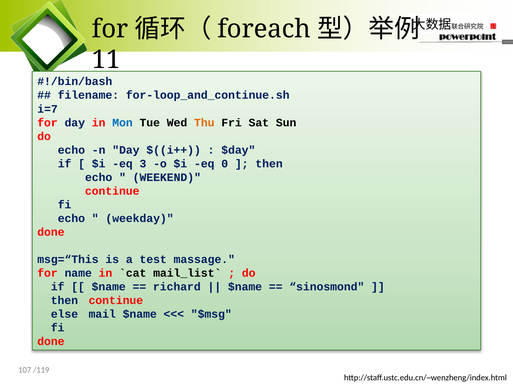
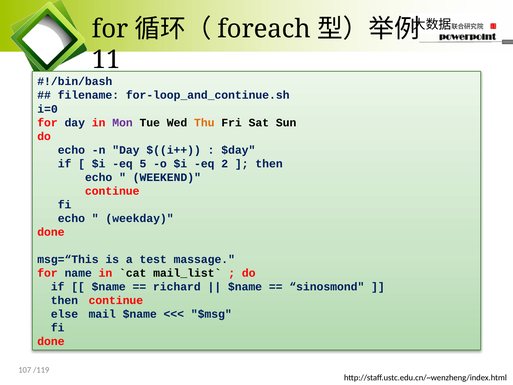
i=7: i=7 -> i=0
Mon colour: blue -> purple
3: 3 -> 5
0: 0 -> 2
